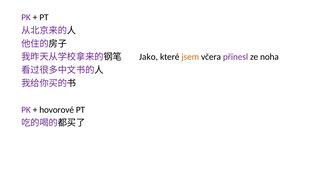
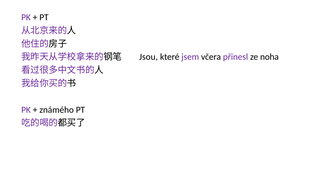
Jako: Jako -> Jsou
jsem colour: orange -> purple
hovorové: hovorové -> známého
